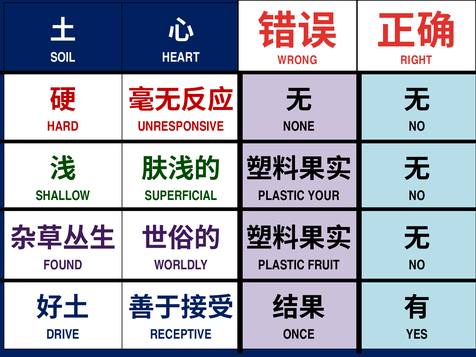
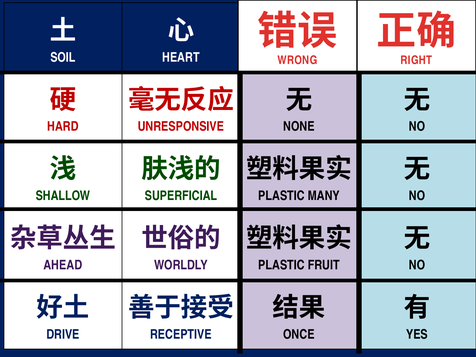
YOUR: YOUR -> MANY
FOUND: FOUND -> AHEAD
